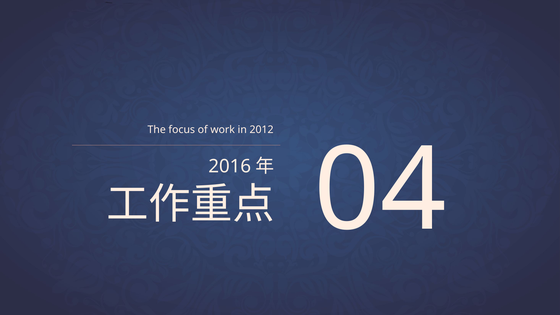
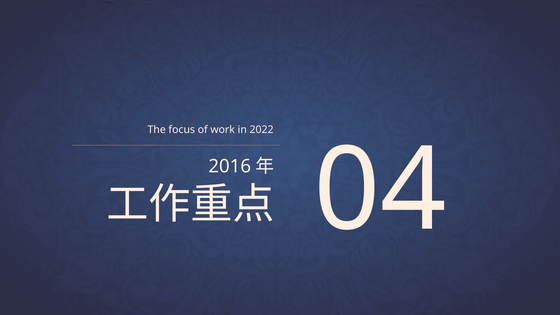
2012: 2012 -> 2022
